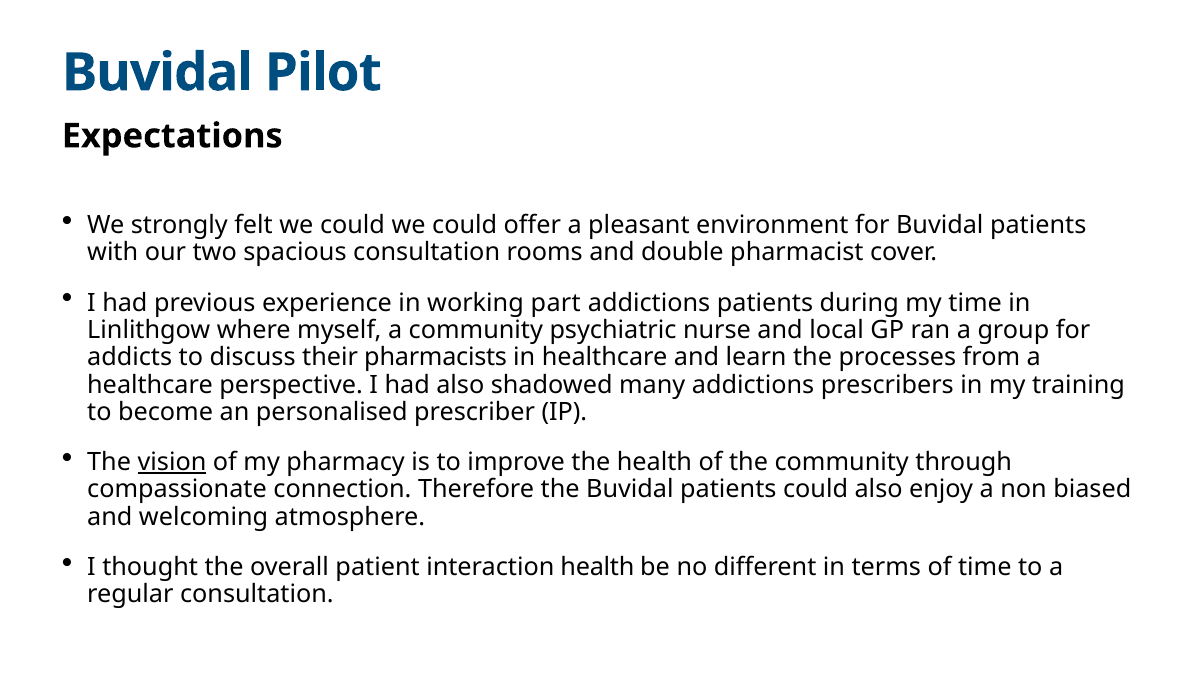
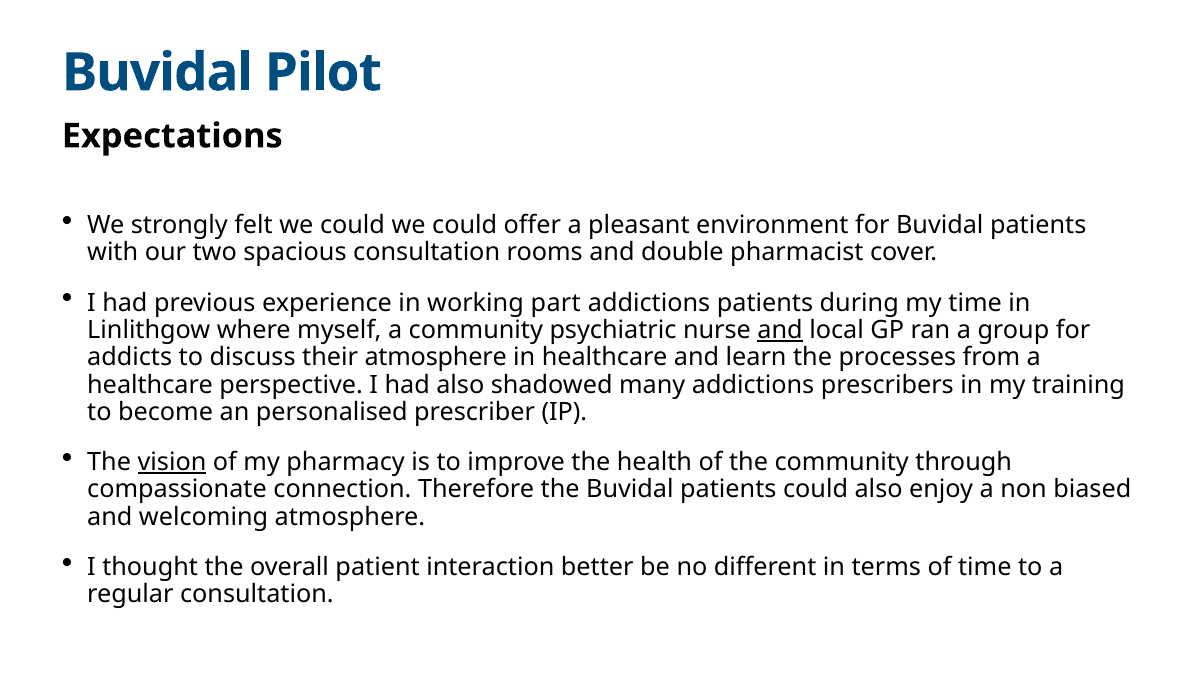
and at (780, 330) underline: none -> present
their pharmacists: pharmacists -> atmosphere
interaction health: health -> better
